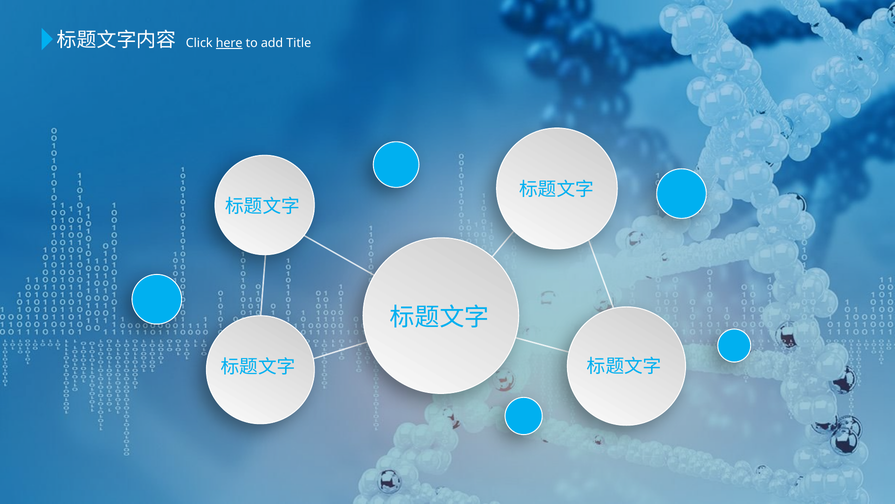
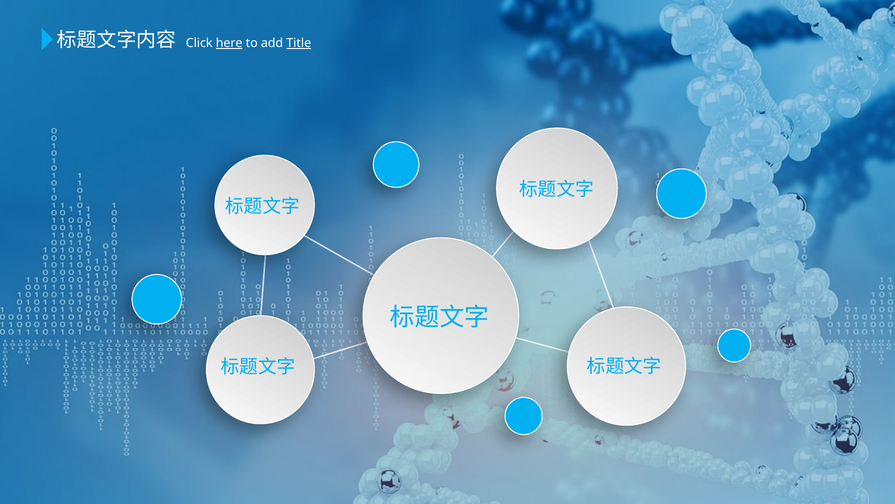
Title underline: none -> present
